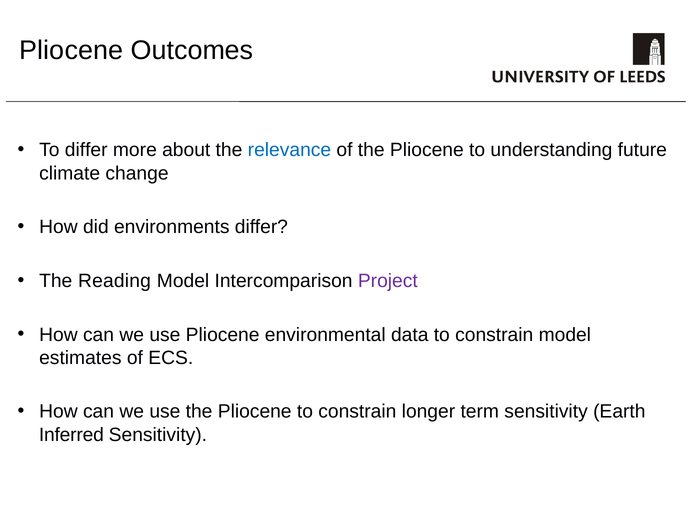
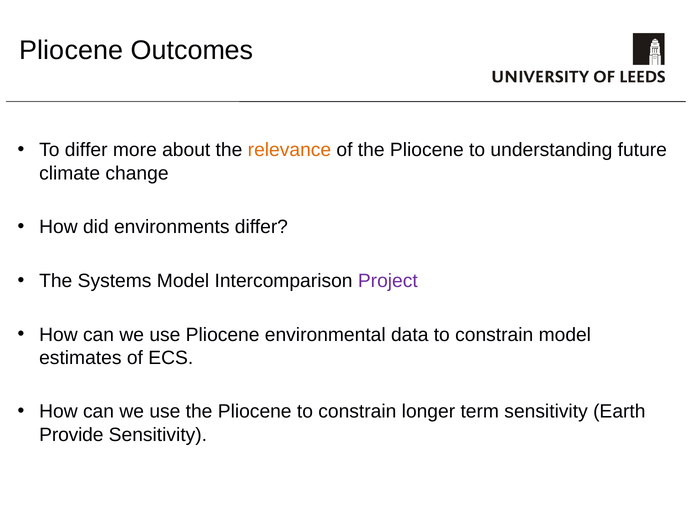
relevance colour: blue -> orange
Reading: Reading -> Systems
Inferred: Inferred -> Provide
